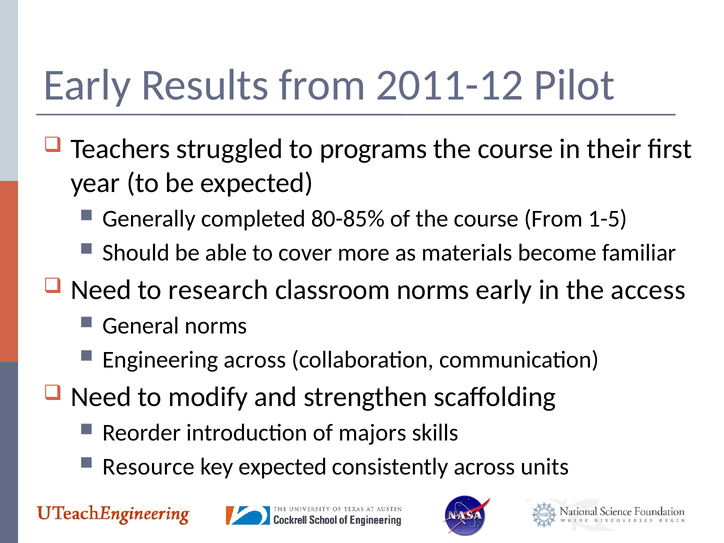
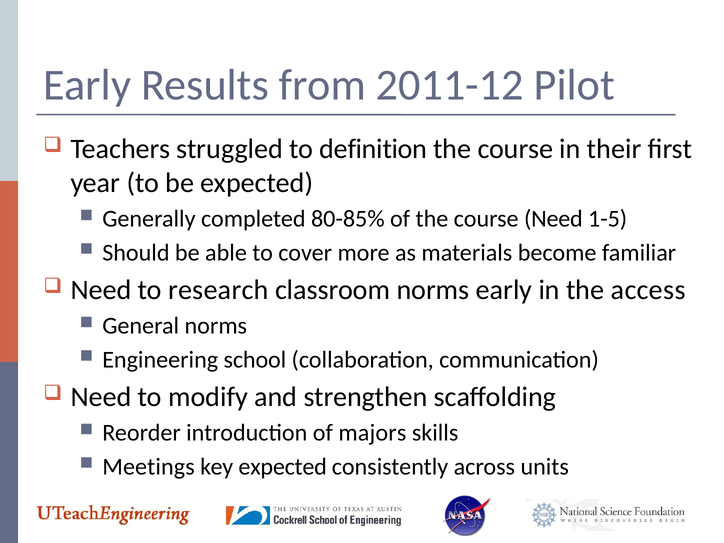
programs: programs -> definition
course From: From -> Need
Engineering across: across -> school
Resource: Resource -> Meetings
